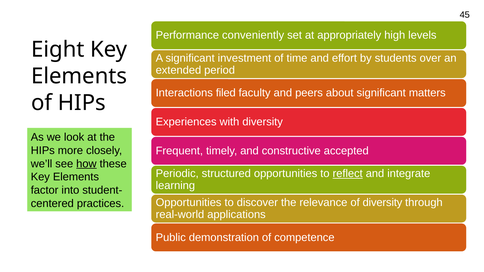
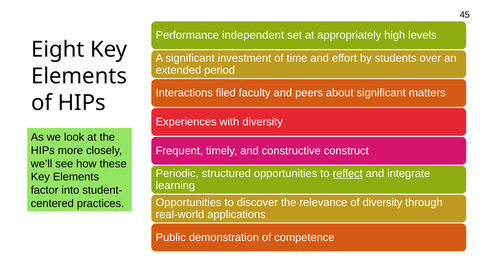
conveniently: conveniently -> independent
accepted: accepted -> construct
how underline: present -> none
